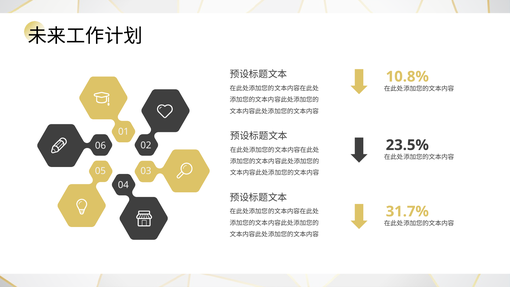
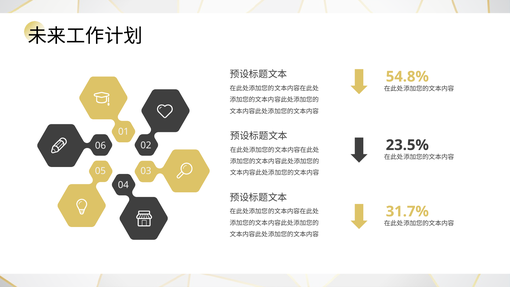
10.8%: 10.8% -> 54.8%
